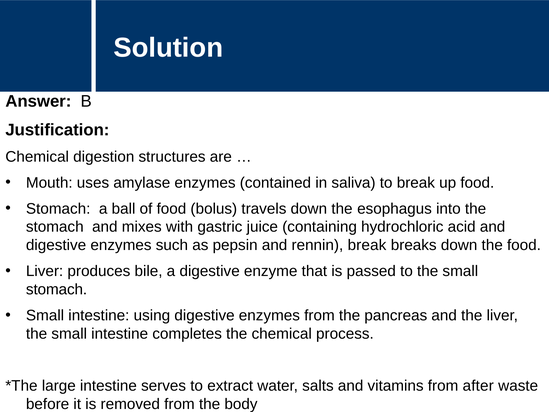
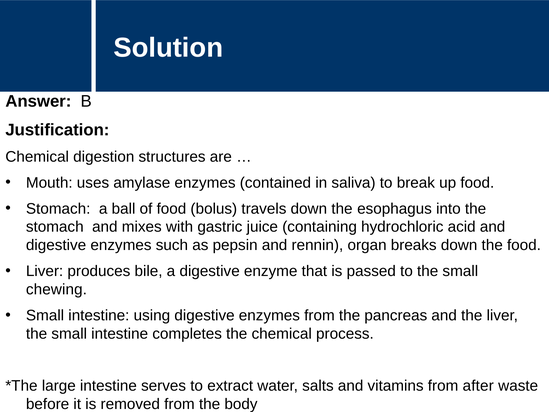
rennin break: break -> organ
stomach at (57, 289): stomach -> chewing
